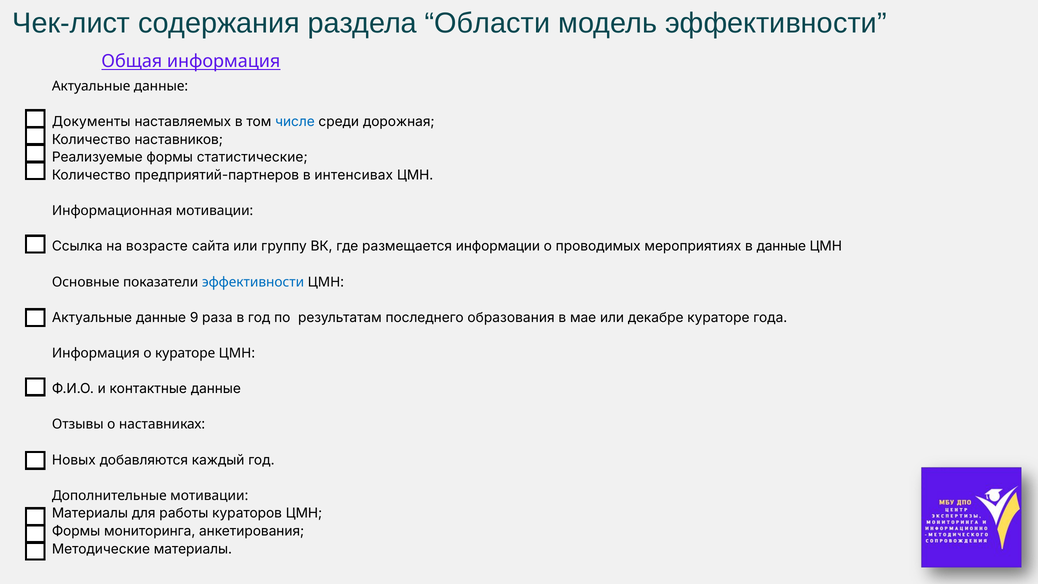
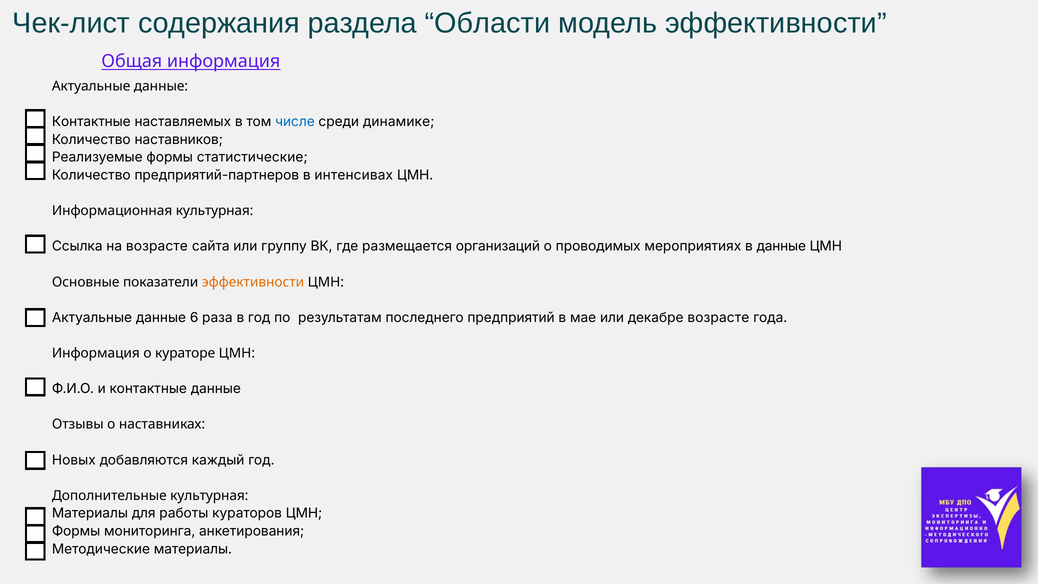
Документы at (91, 122): Документы -> Контактные
дорожная: дорожная -> динамике
Информационная мотивации: мотивации -> культурная
информации: информации -> организаций
эффективности at (253, 282) colour: blue -> orange
9: 9 -> 6
образования: образования -> предприятий
декабре кураторе: кураторе -> возрасте
Дополнительные мотивации: мотивации -> культурная
